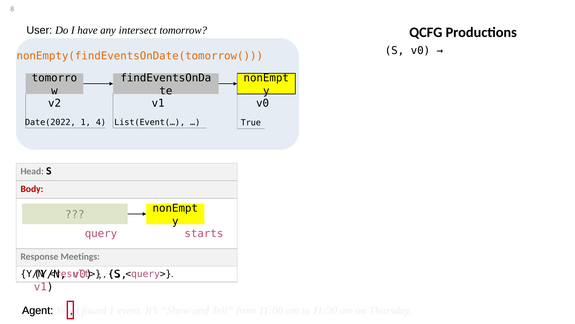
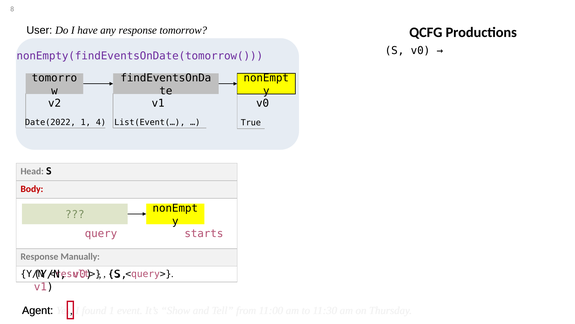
any intersect: intersect -> response
nonEmpty(findEventsOnDate(tomorrow( colour: orange -> purple
Meetings: Meetings -> Manually
